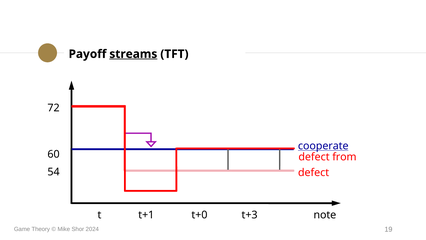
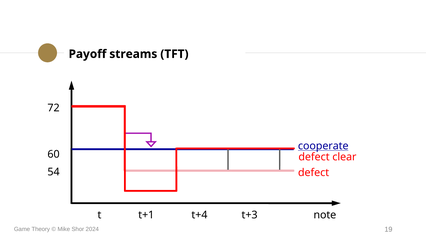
streams underline: present -> none
from: from -> clear
t+0: t+0 -> t+4
